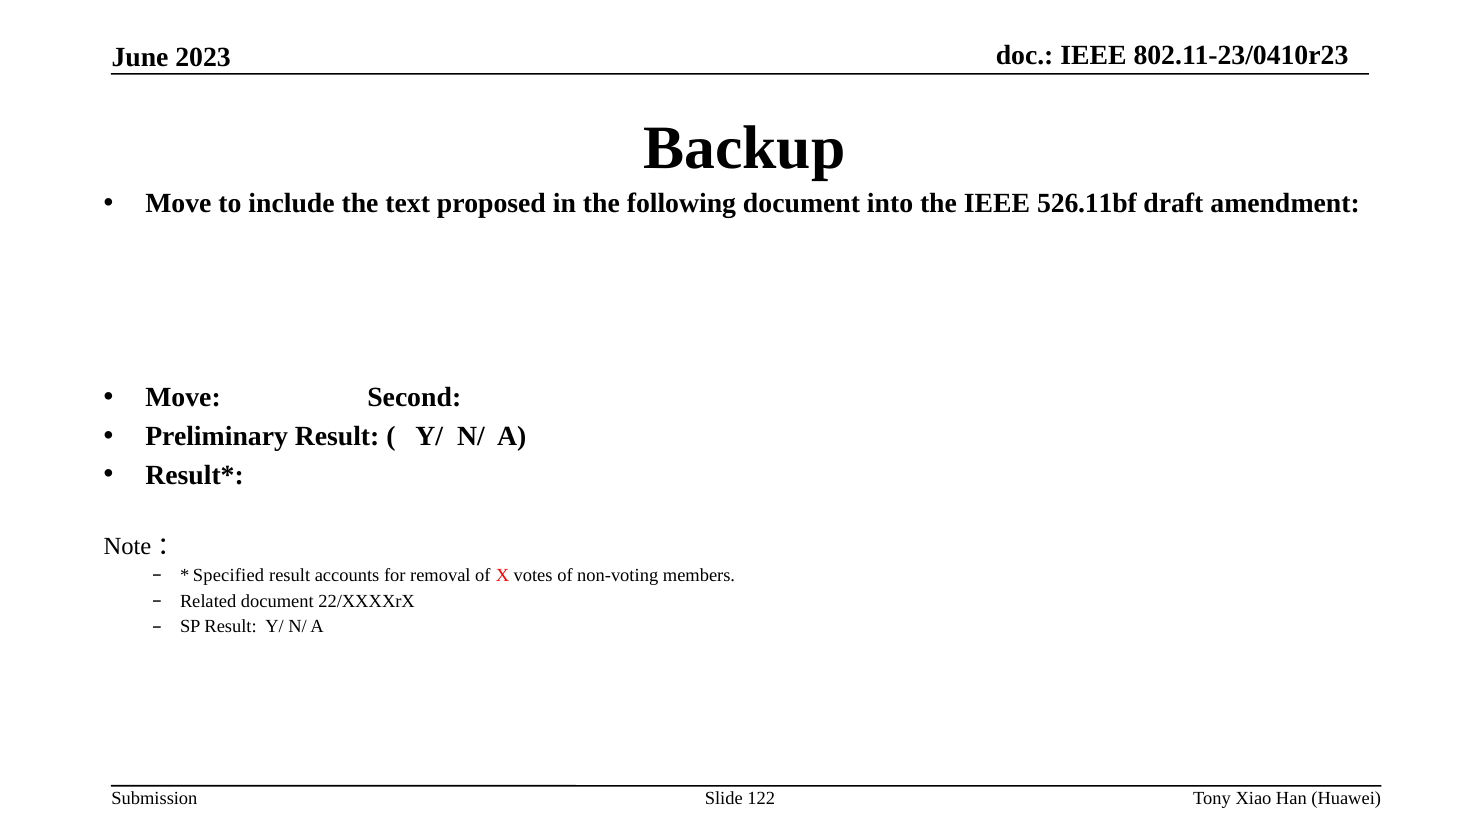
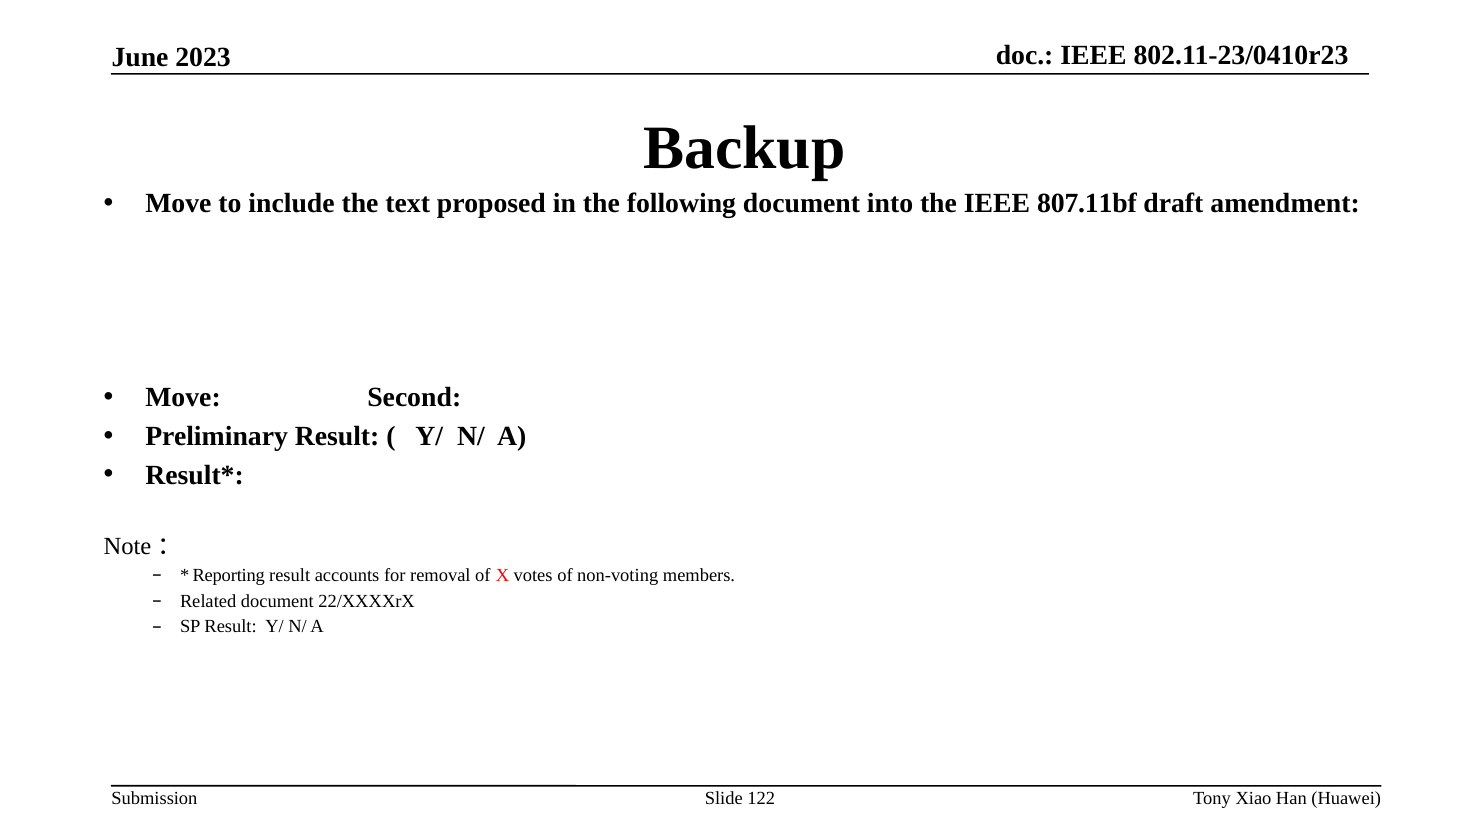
526.11bf: 526.11bf -> 807.11bf
Specified: Specified -> Reporting
